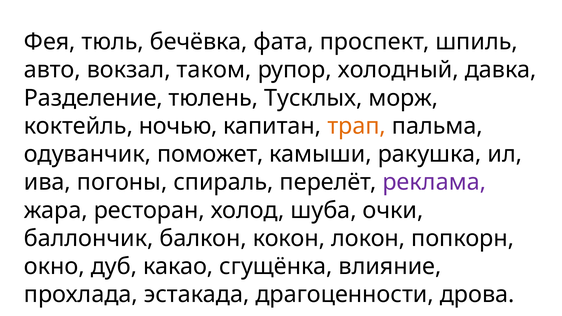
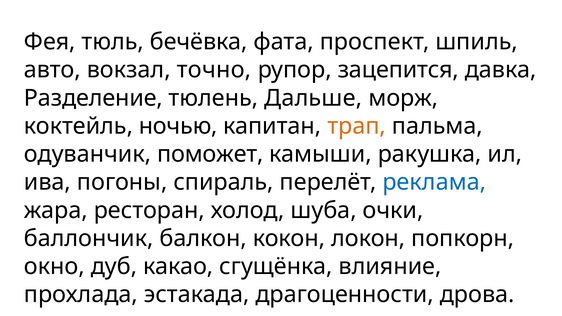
таком: таком -> точно
холодный: холодный -> зацепится
Тусклых: Тусклых -> Дальше
реклама colour: purple -> blue
